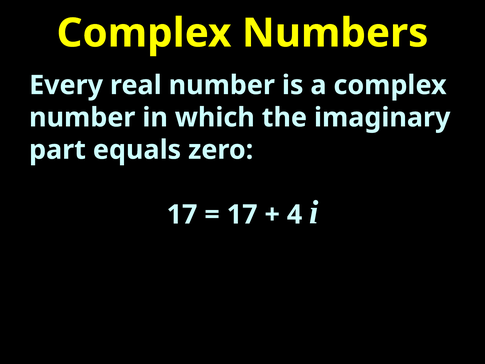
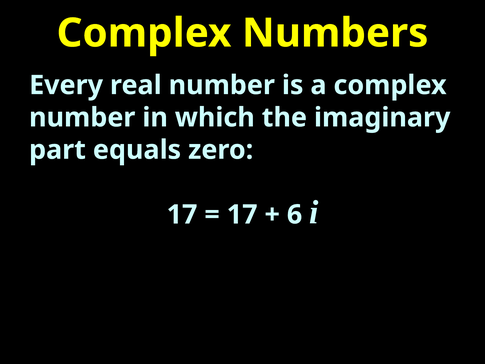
4: 4 -> 6
